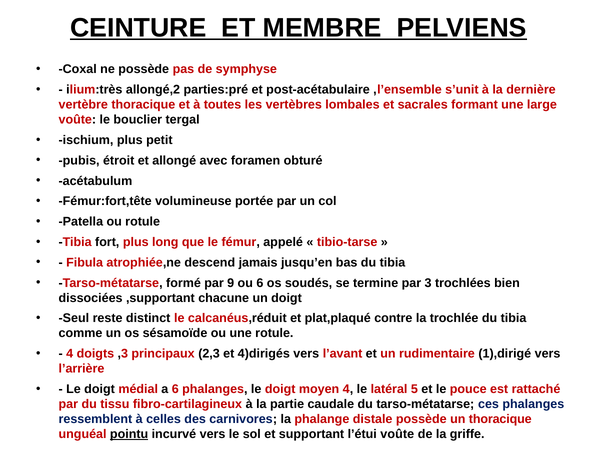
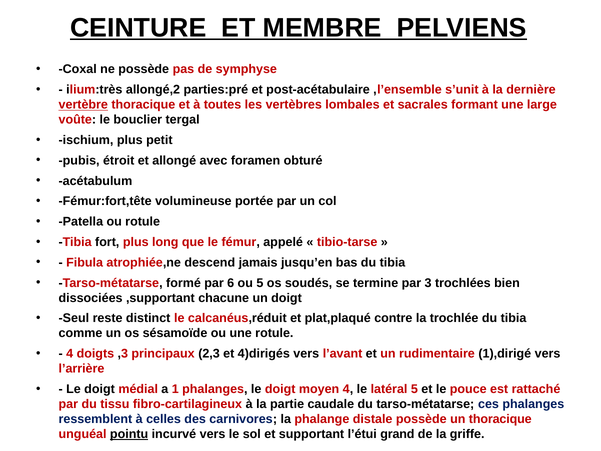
vertèbre underline: none -> present
9: 9 -> 6
ou 6: 6 -> 5
a 6: 6 -> 1
l’étui voûte: voûte -> grand
